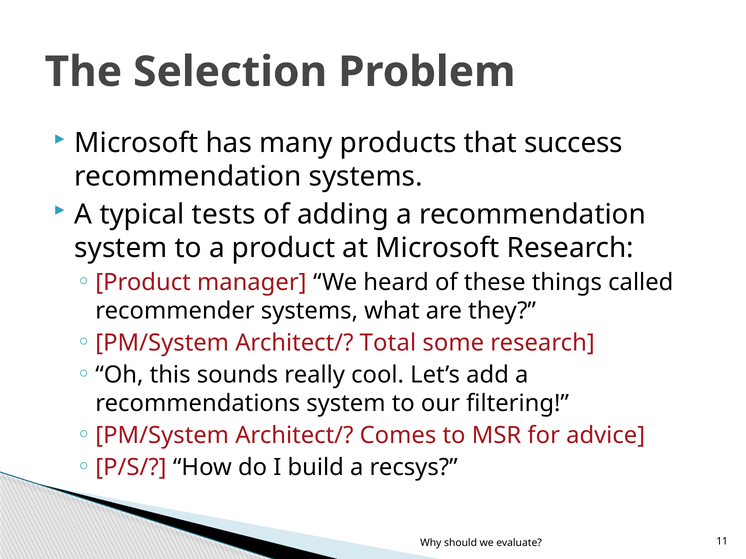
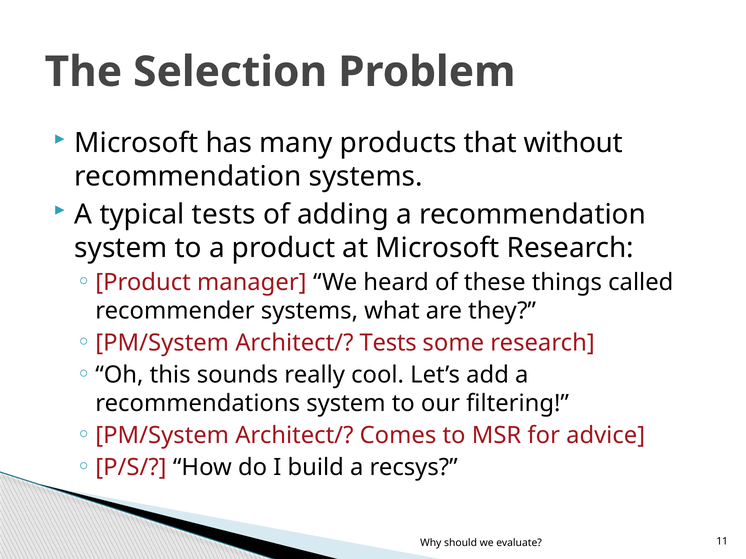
success: success -> without
Architect/ Total: Total -> Tests
